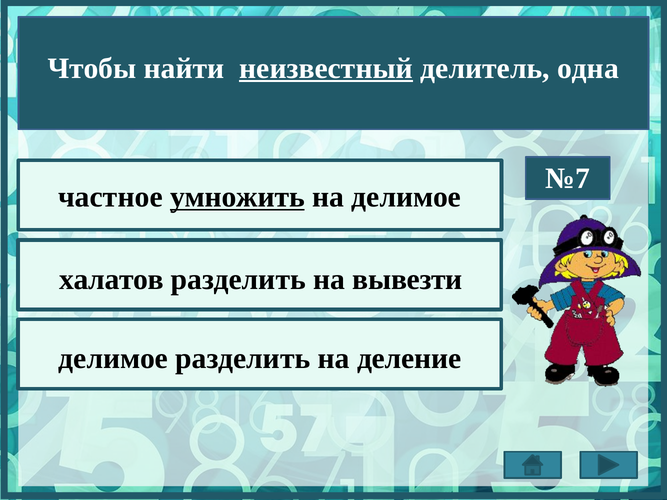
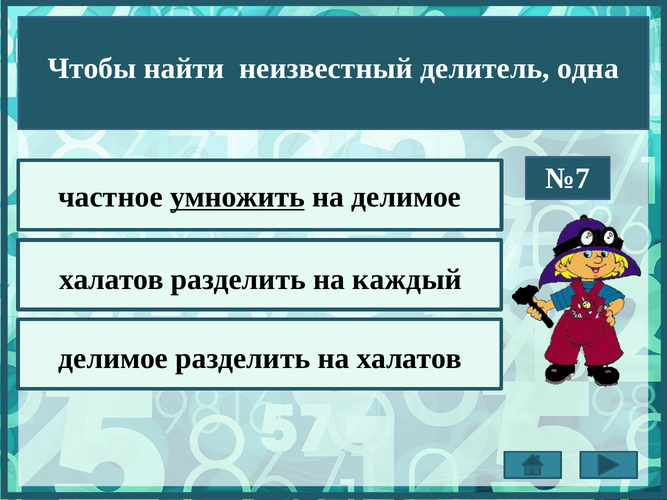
неизвестный underline: present -> none
вывезти: вывезти -> каждый
на деление: деление -> халатов
